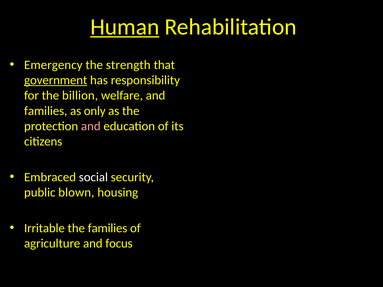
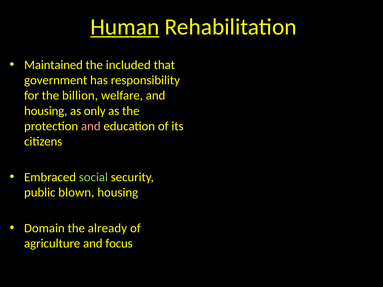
Emergency: Emergency -> Maintained
strength: strength -> included
government underline: present -> none
families at (46, 111): families -> housing
social colour: white -> light green
Irritable: Irritable -> Domain
the families: families -> already
